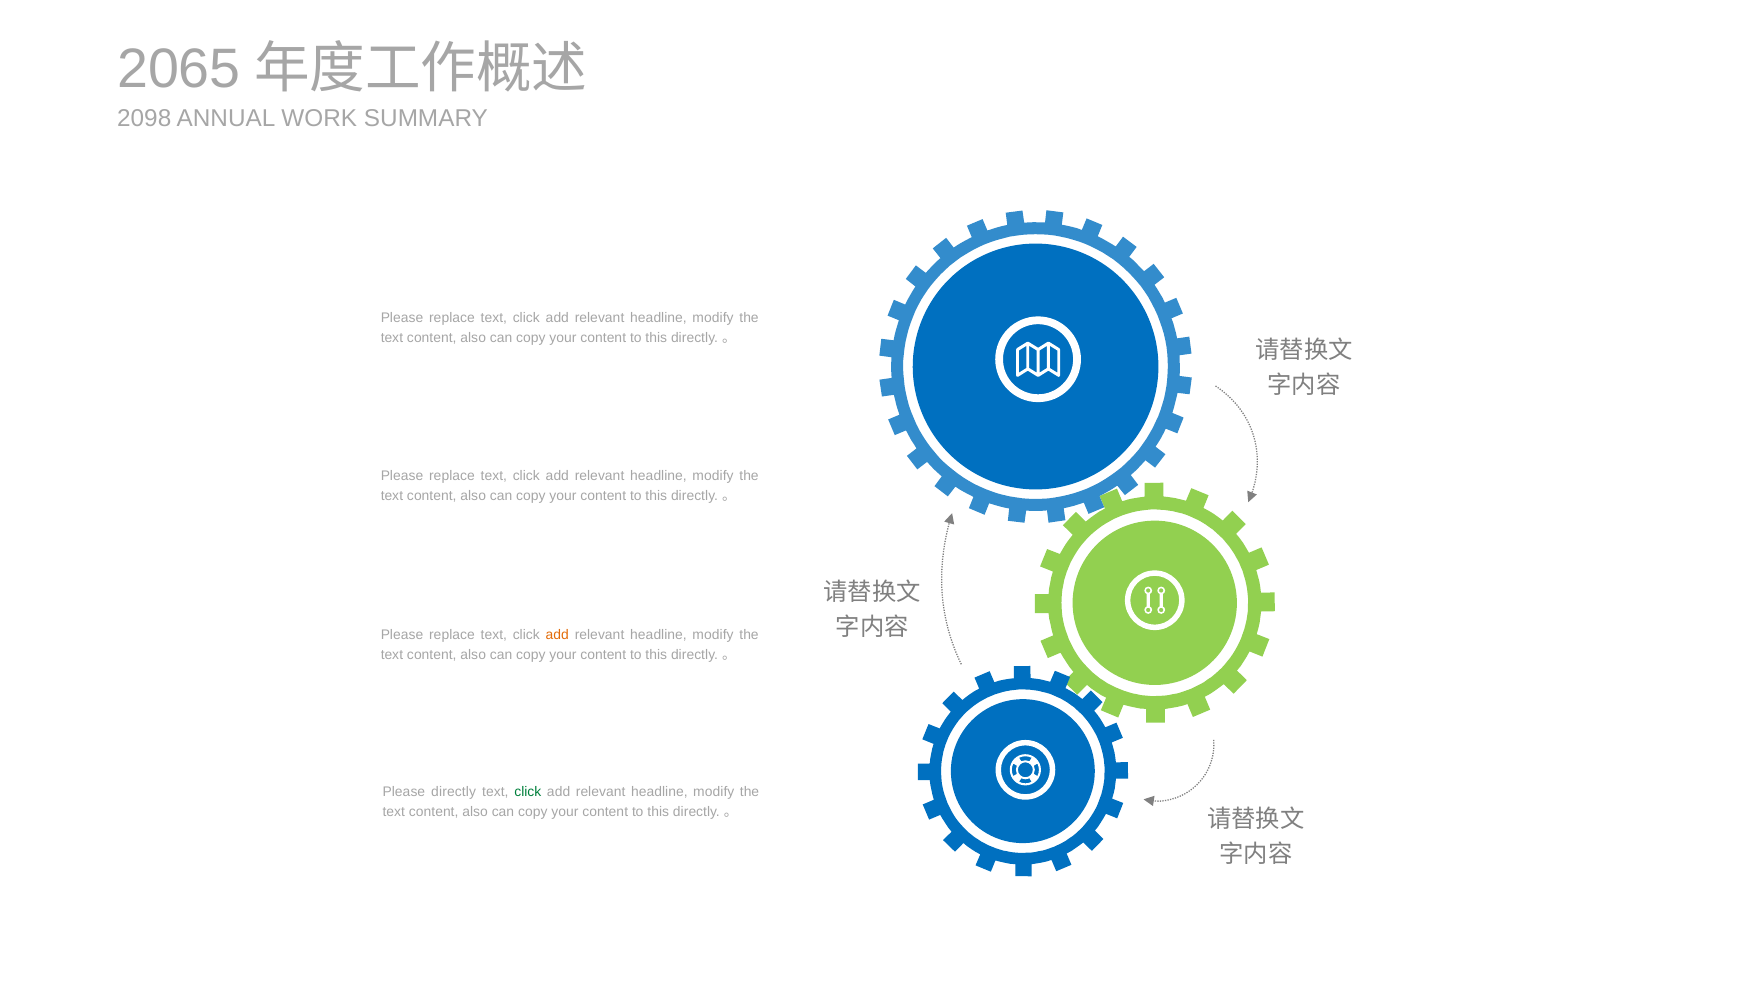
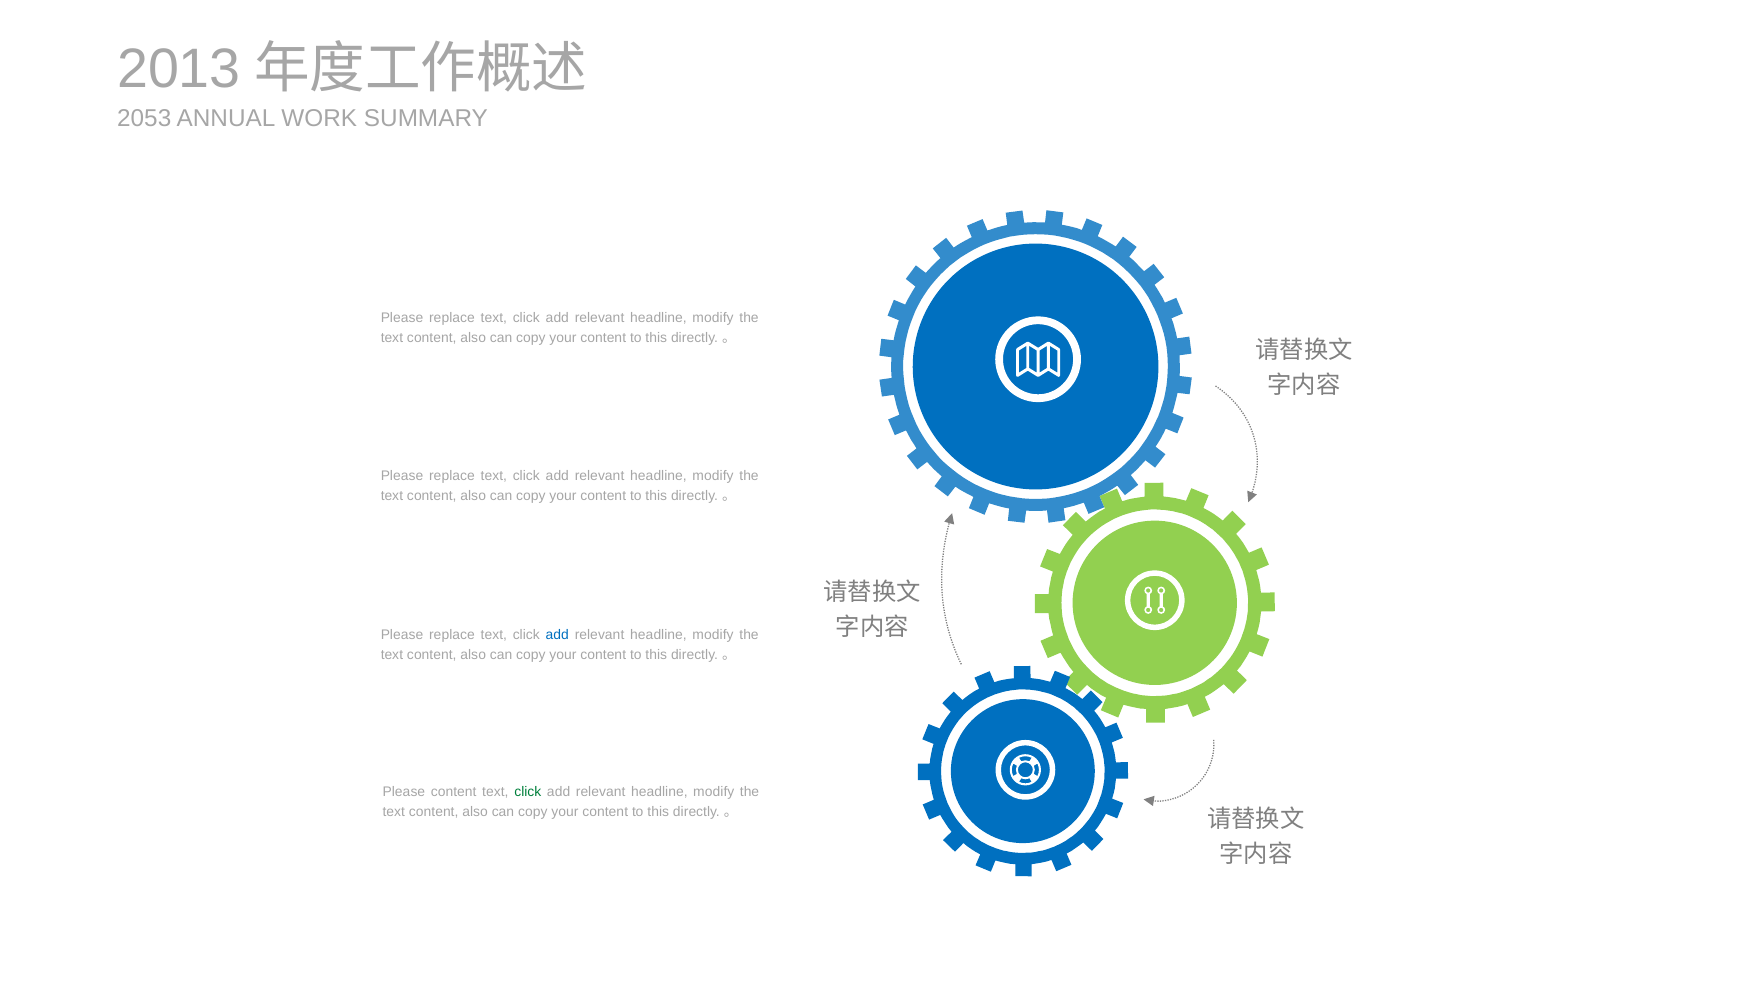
2065: 2065 -> 2013
2098: 2098 -> 2053
add at (557, 635) colour: orange -> blue
Please directly: directly -> content
